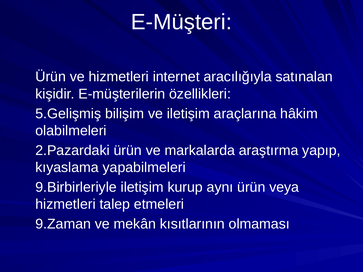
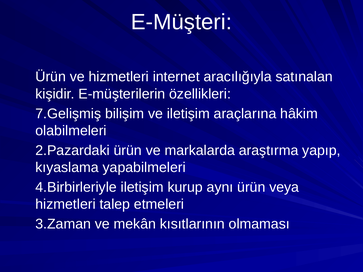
5.Gelişmiş: 5.Gelişmiş -> 7.Gelişmiş
9.Birbirleriyle: 9.Birbirleriyle -> 4.Birbirleriyle
9.Zaman: 9.Zaman -> 3.Zaman
